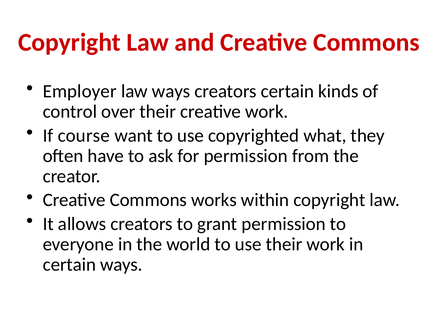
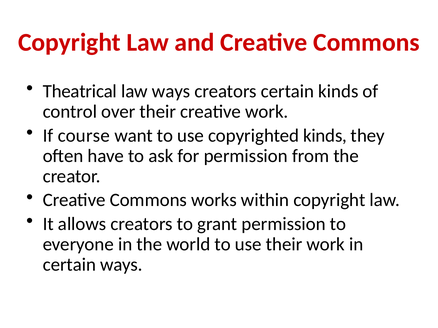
Employer: Employer -> Theatrical
copyrighted what: what -> kinds
